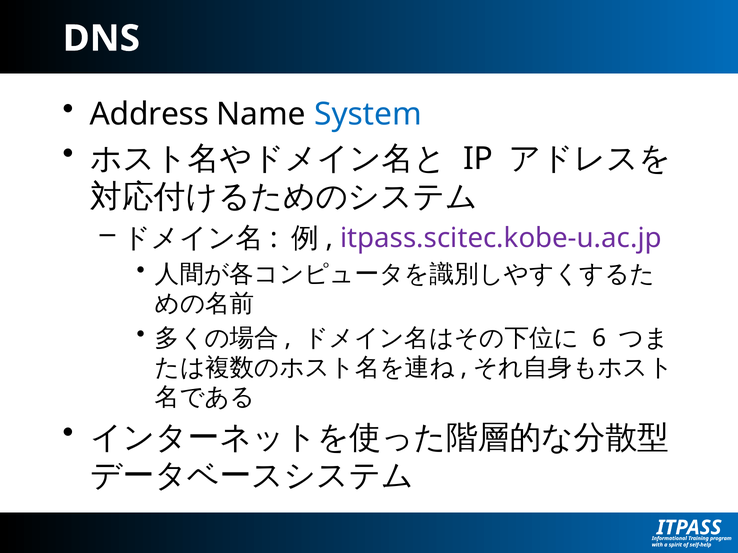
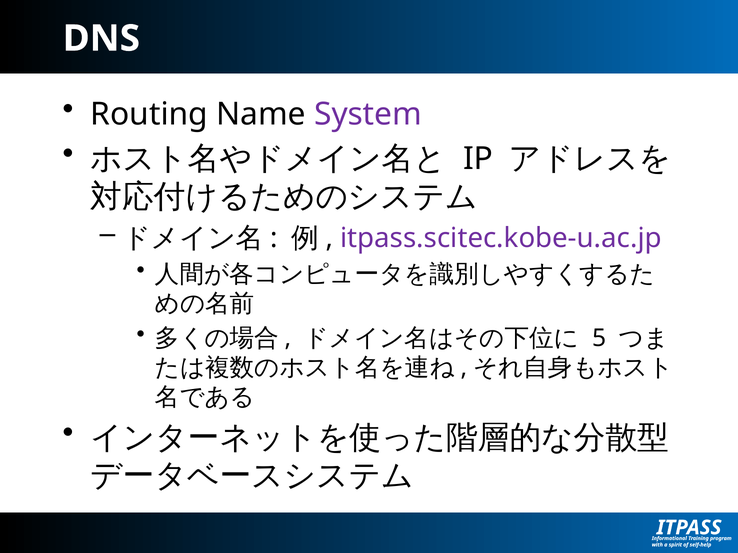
Address: Address -> Routing
System colour: blue -> purple
6: 6 -> 5
